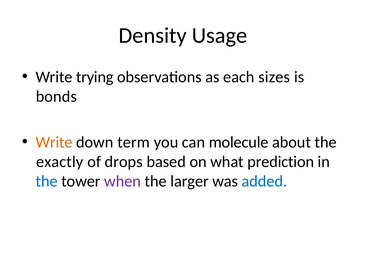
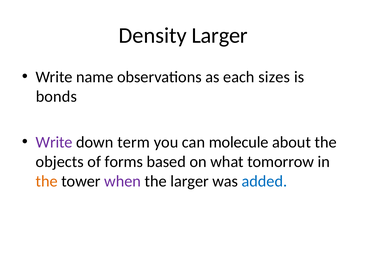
Density Usage: Usage -> Larger
trying: trying -> name
Write at (54, 142) colour: orange -> purple
exactly: exactly -> objects
drops: drops -> forms
prediction: prediction -> tomorrow
the at (47, 181) colour: blue -> orange
